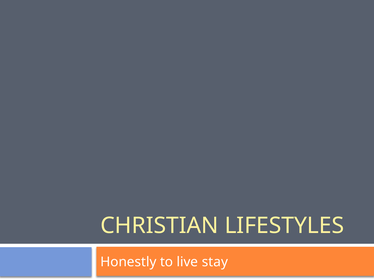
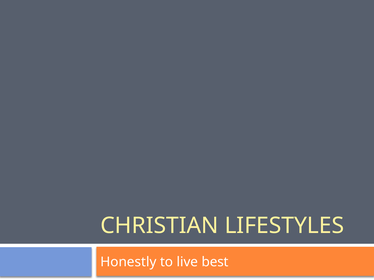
stay: stay -> best
